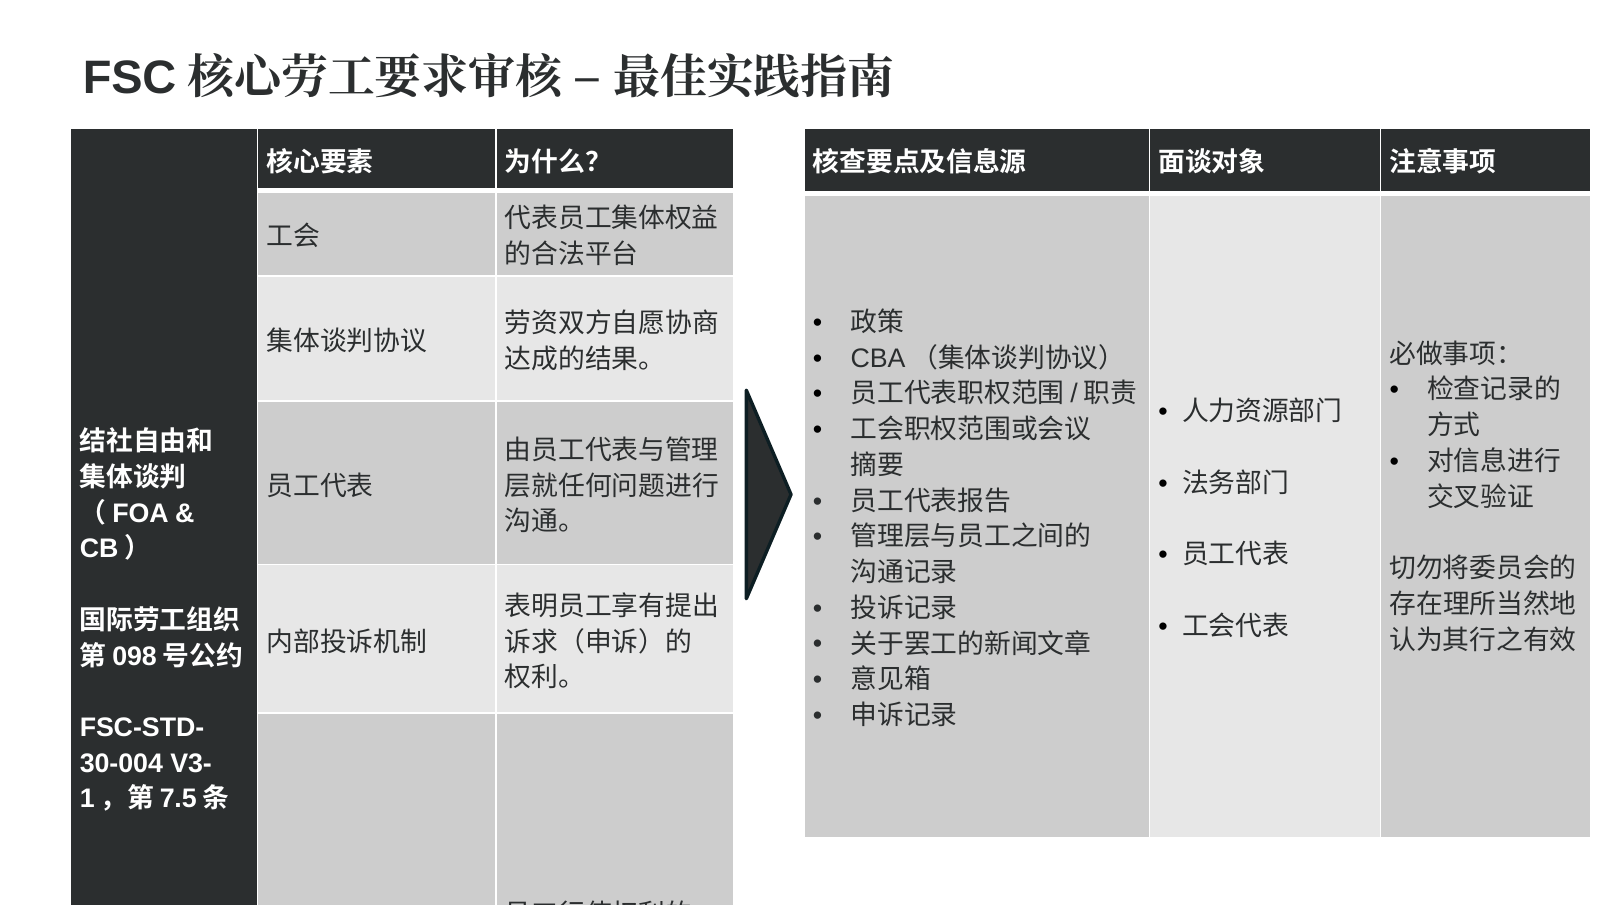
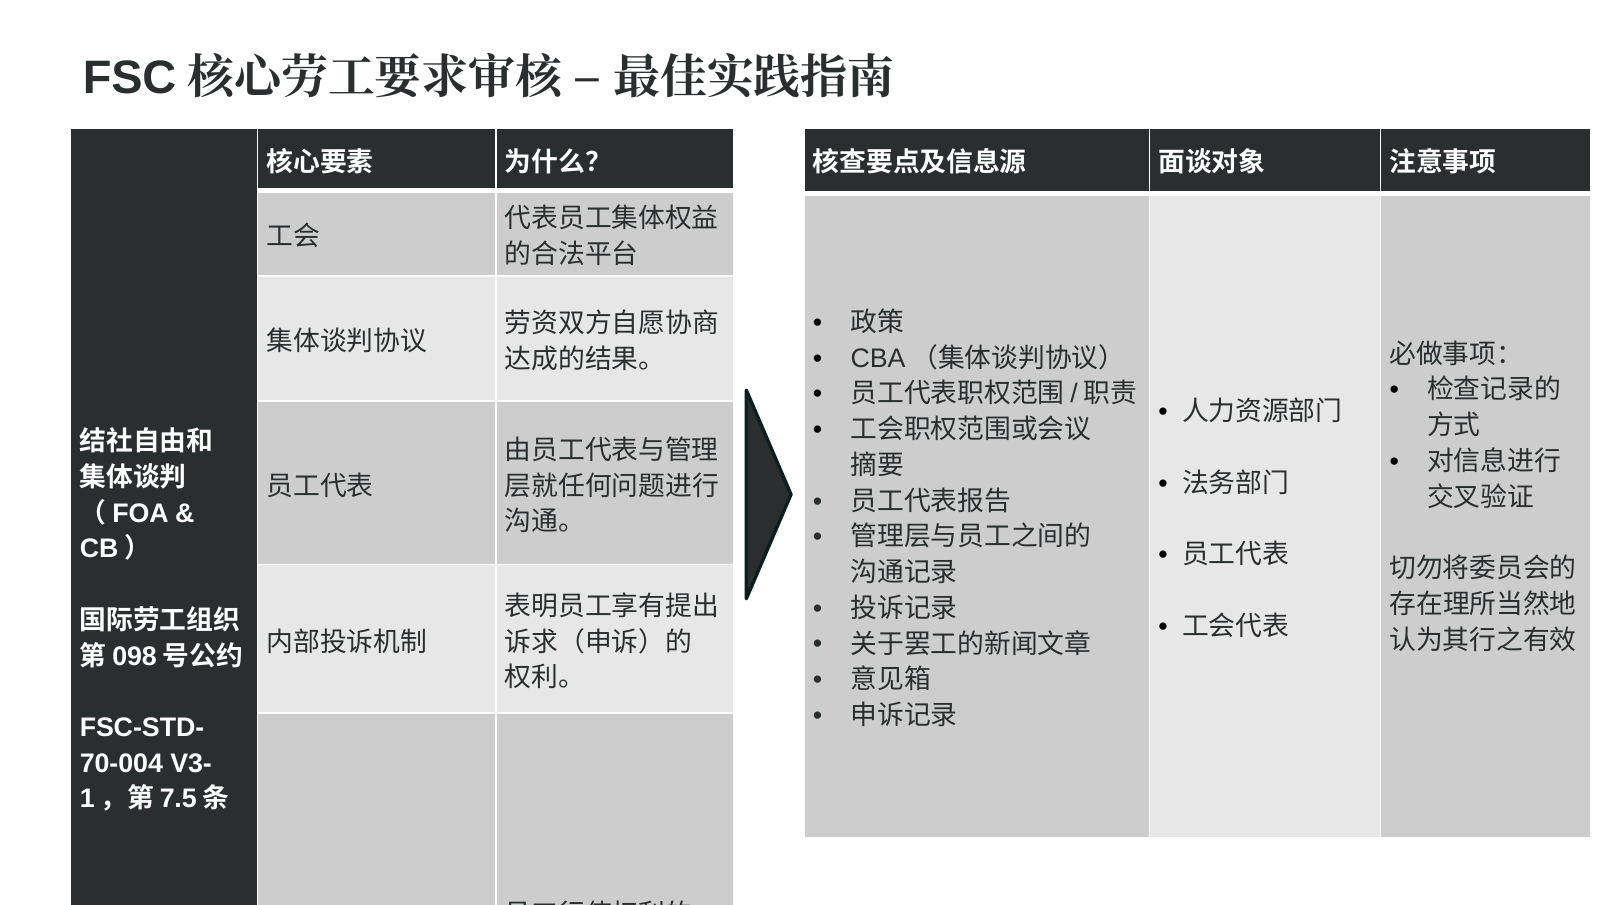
30-004: 30-004 -> 70-004
